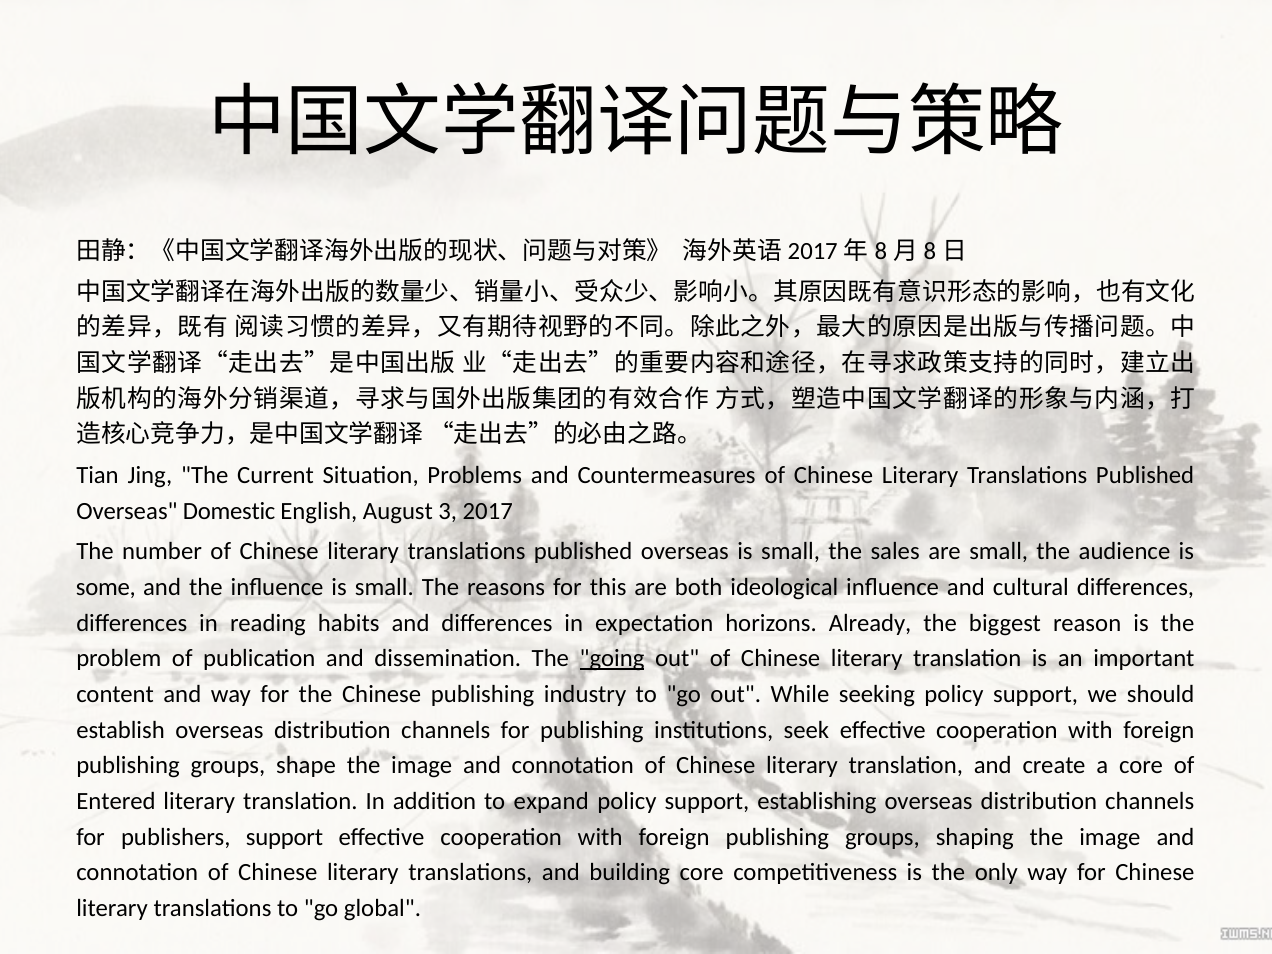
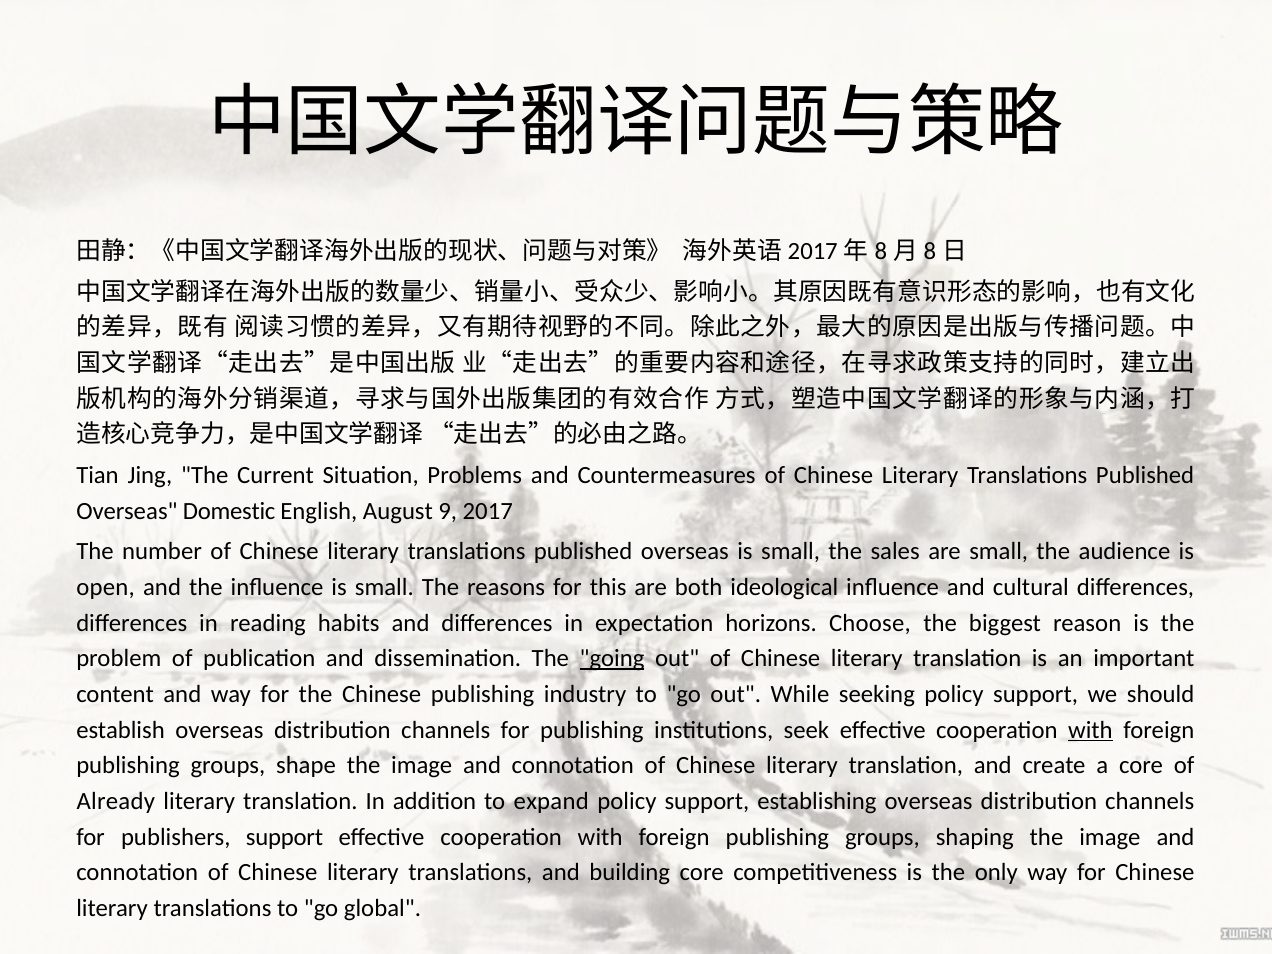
3: 3 -> 9
some: some -> open
Already: Already -> Choose
with at (1090, 730) underline: none -> present
Entered: Entered -> Already
